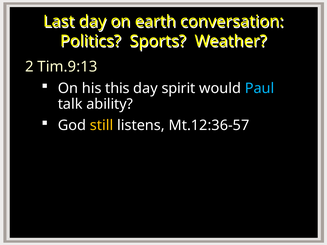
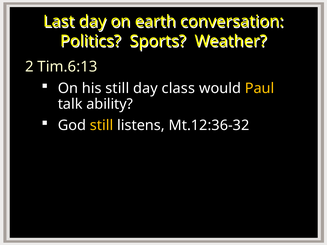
Tim.9:13: Tim.9:13 -> Tim.6:13
his this: this -> still
spirit: spirit -> class
Paul colour: light blue -> yellow
Mt.12:36-57: Mt.12:36-57 -> Mt.12:36-32
